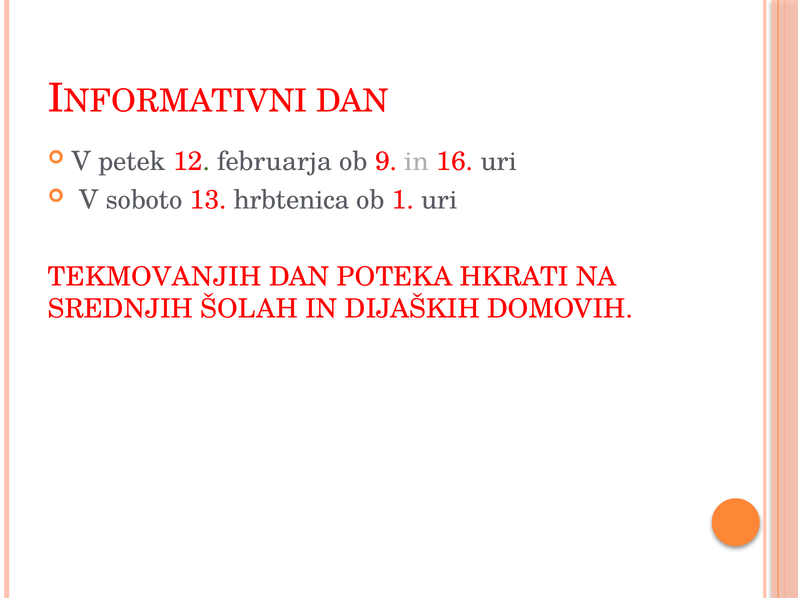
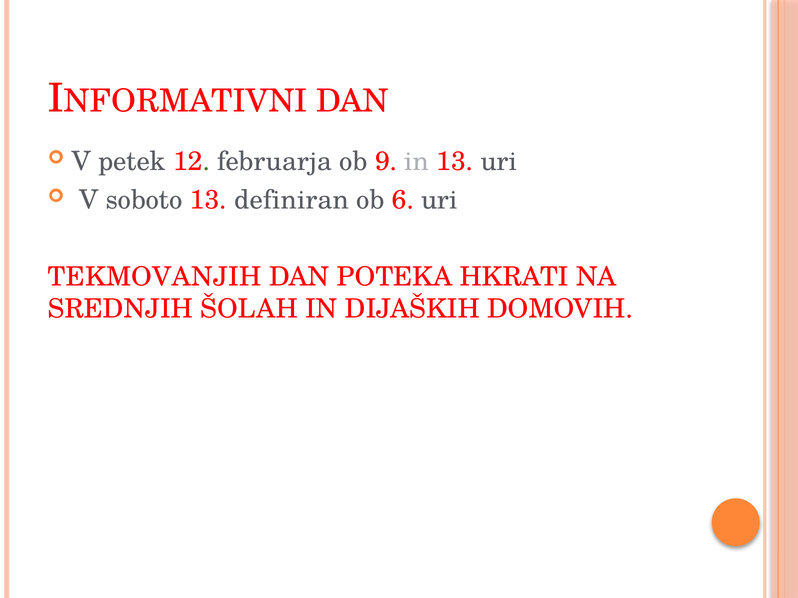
in 16: 16 -> 13
hrbtenica: hrbtenica -> definiran
1: 1 -> 6
